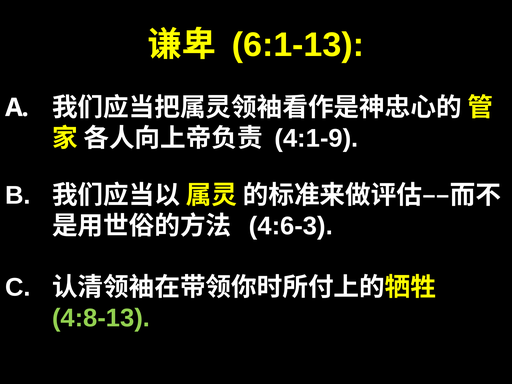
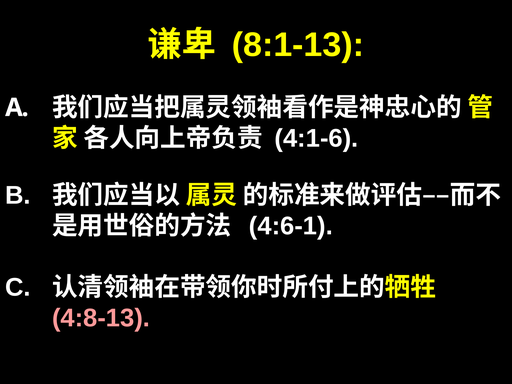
6:1-13: 6:1-13 -> 8:1-13
4:1-9: 4:1-9 -> 4:1-6
4:6-3: 4:6-3 -> 4:6-1
4:8-13 colour: light green -> pink
